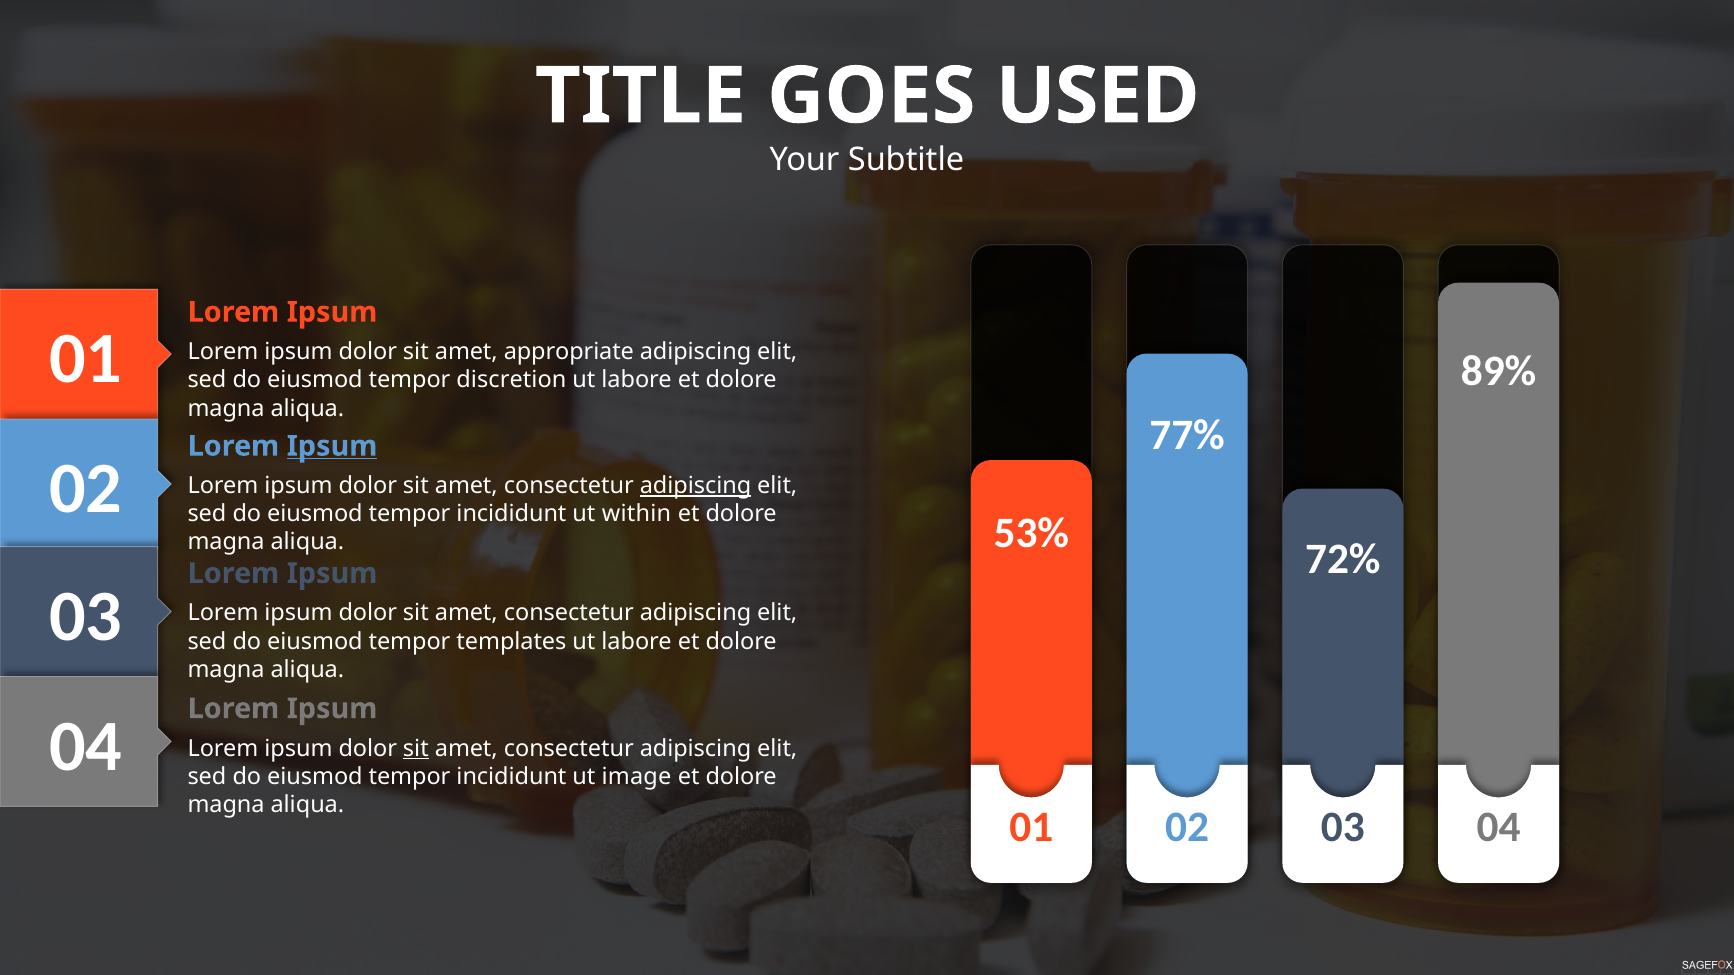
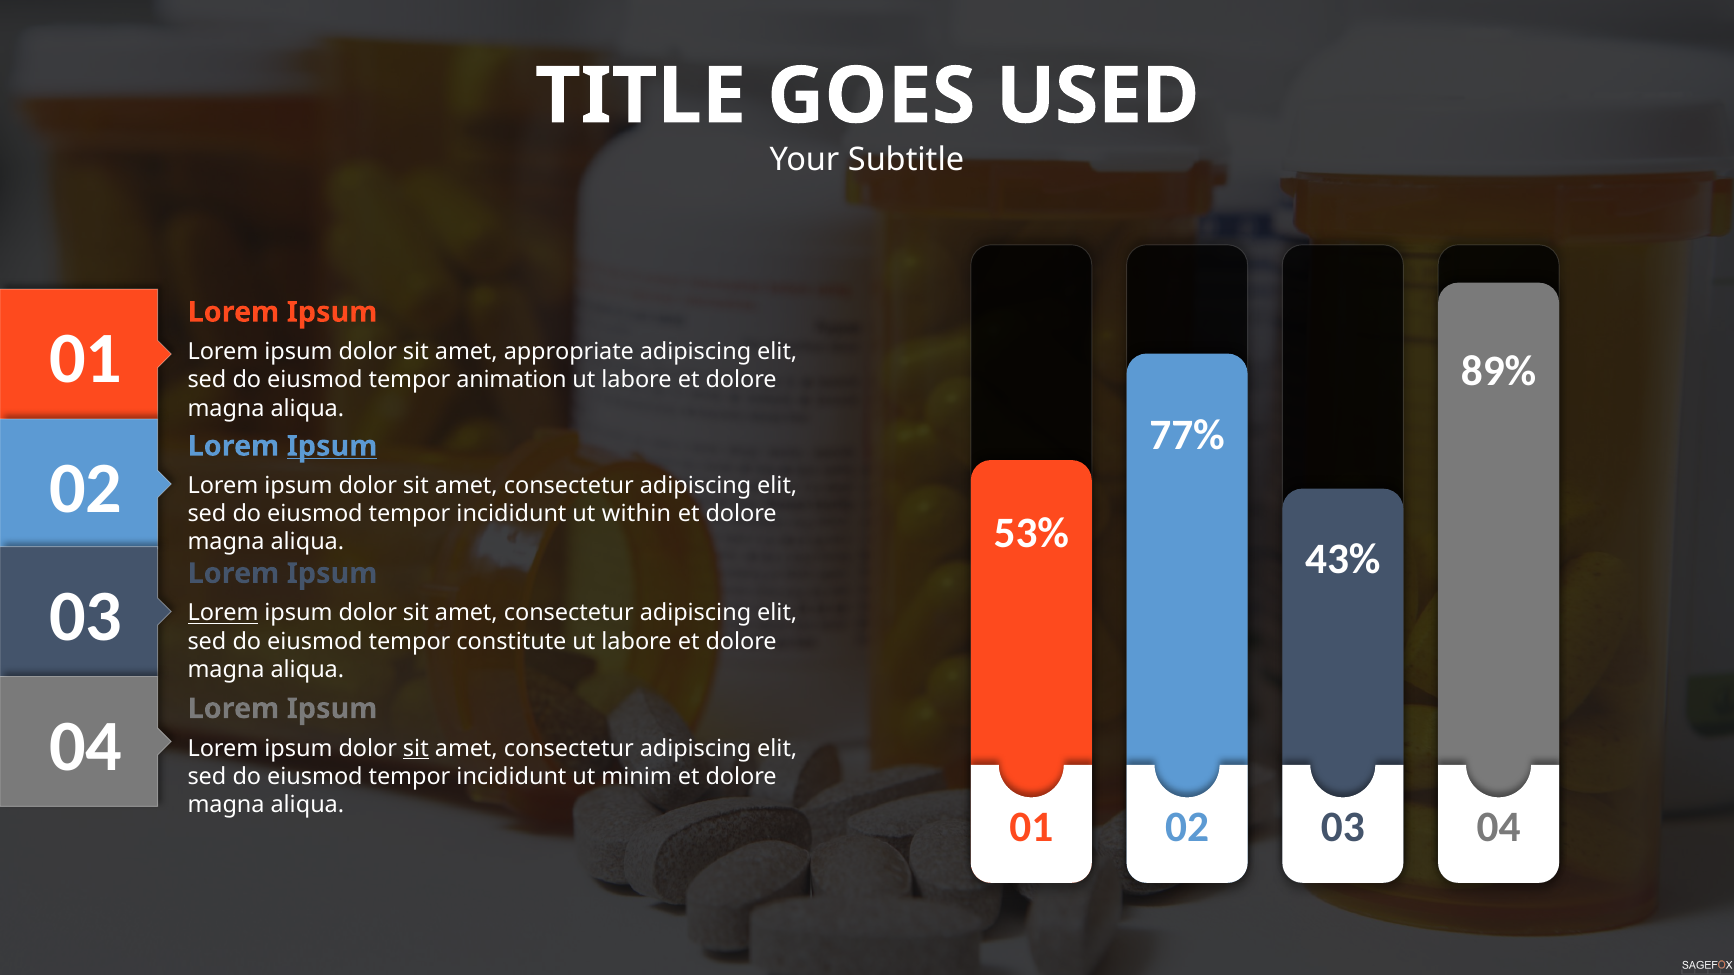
discretion: discretion -> animation
adipiscing at (696, 486) underline: present -> none
72%: 72% -> 43%
Lorem at (223, 613) underline: none -> present
templates: templates -> constitute
image: image -> minim
